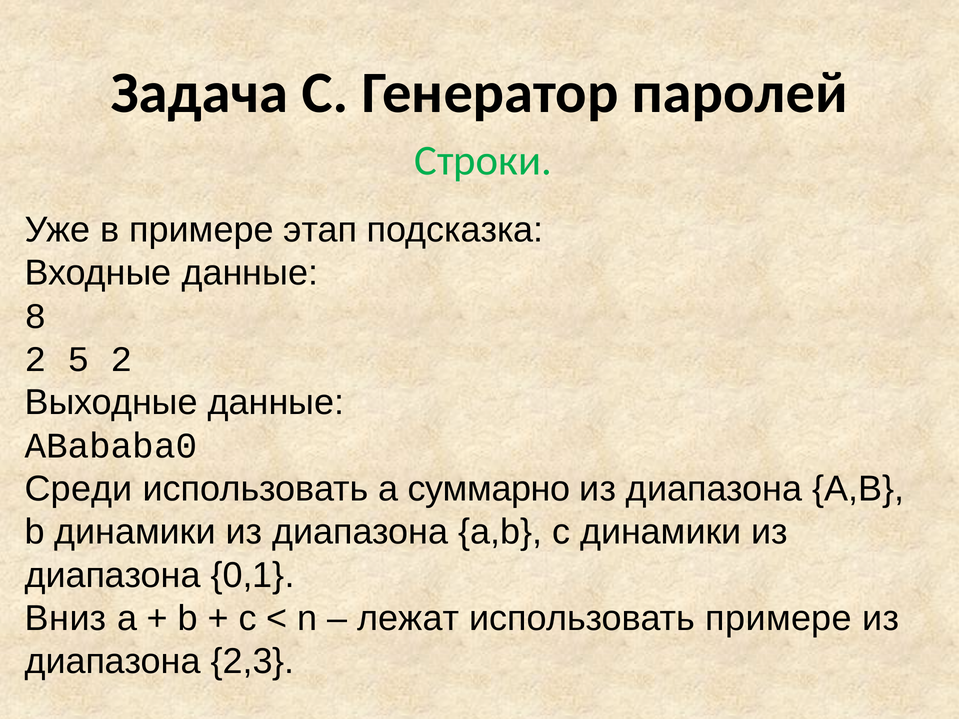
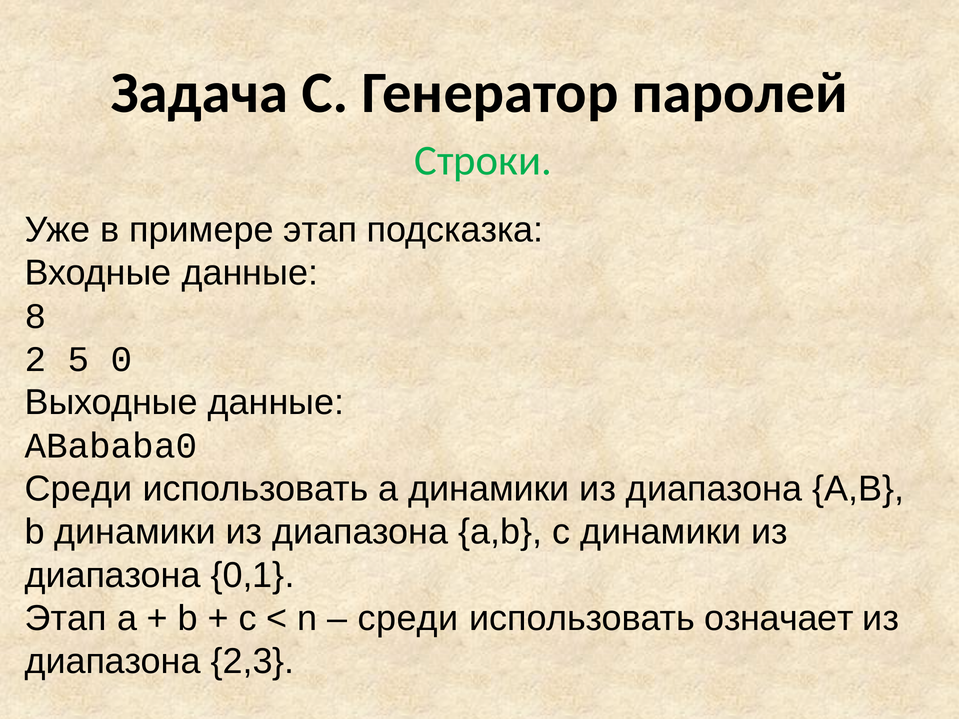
5 2: 2 -> 0
a суммарно: суммарно -> динамики
Вниз at (66, 619): Вниз -> Этап
лежат at (408, 619): лежат -> среди
использовать примере: примере -> означает
